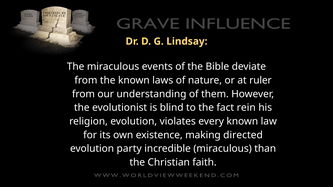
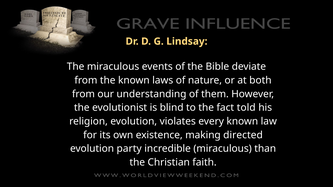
ruler: ruler -> both
rein: rein -> told
